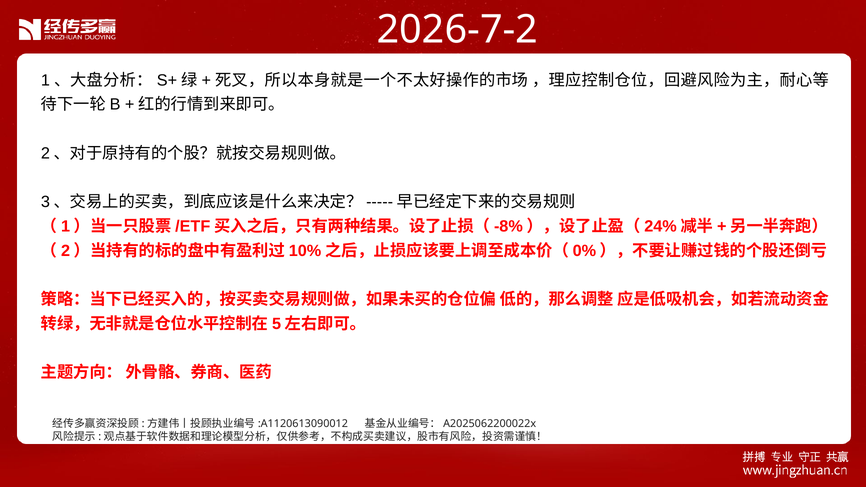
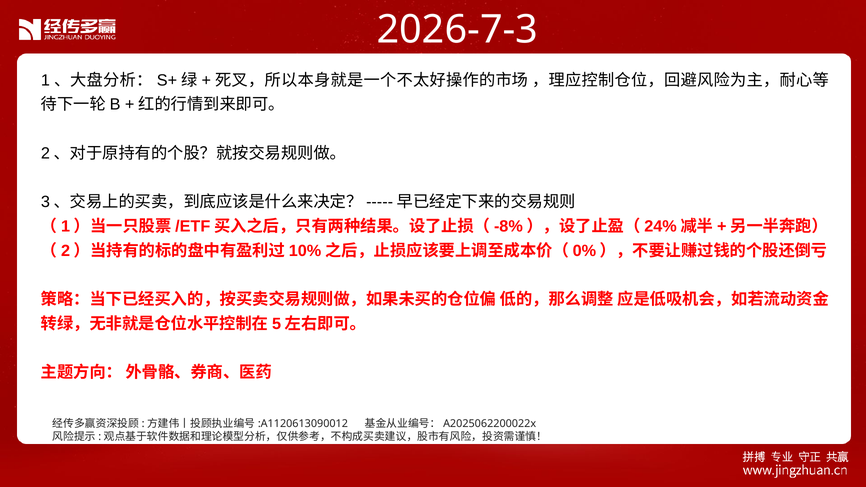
2026-7-2: 2026-7-2 -> 2026-7-3
